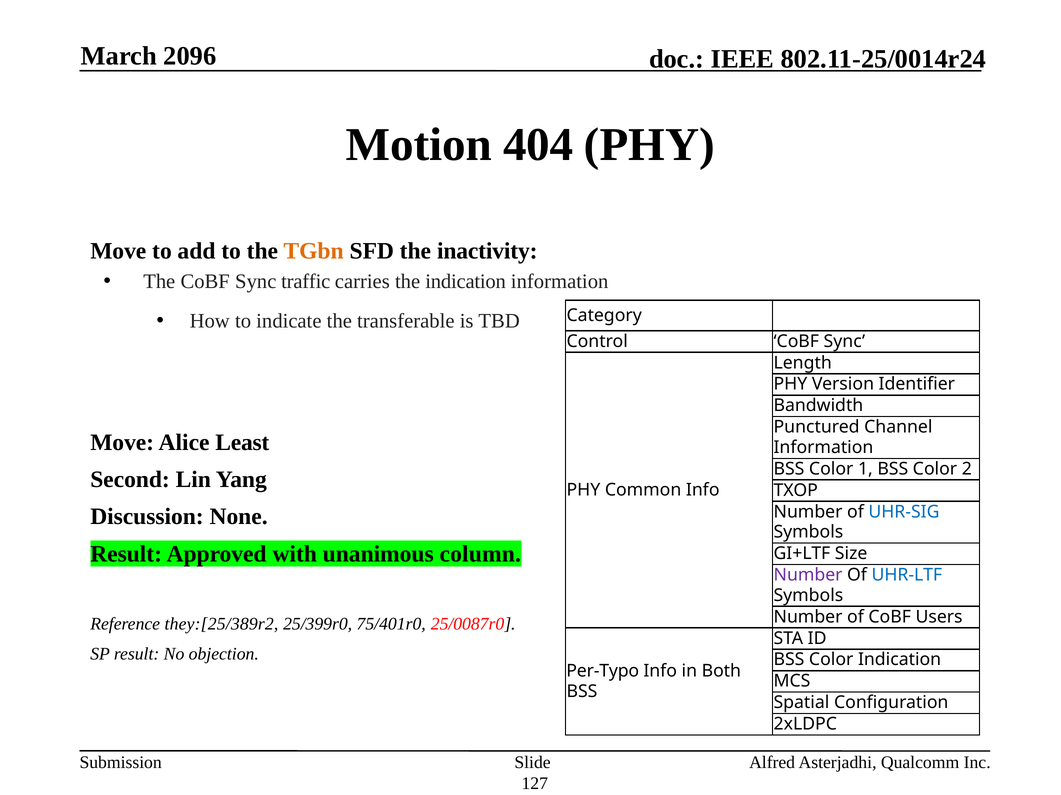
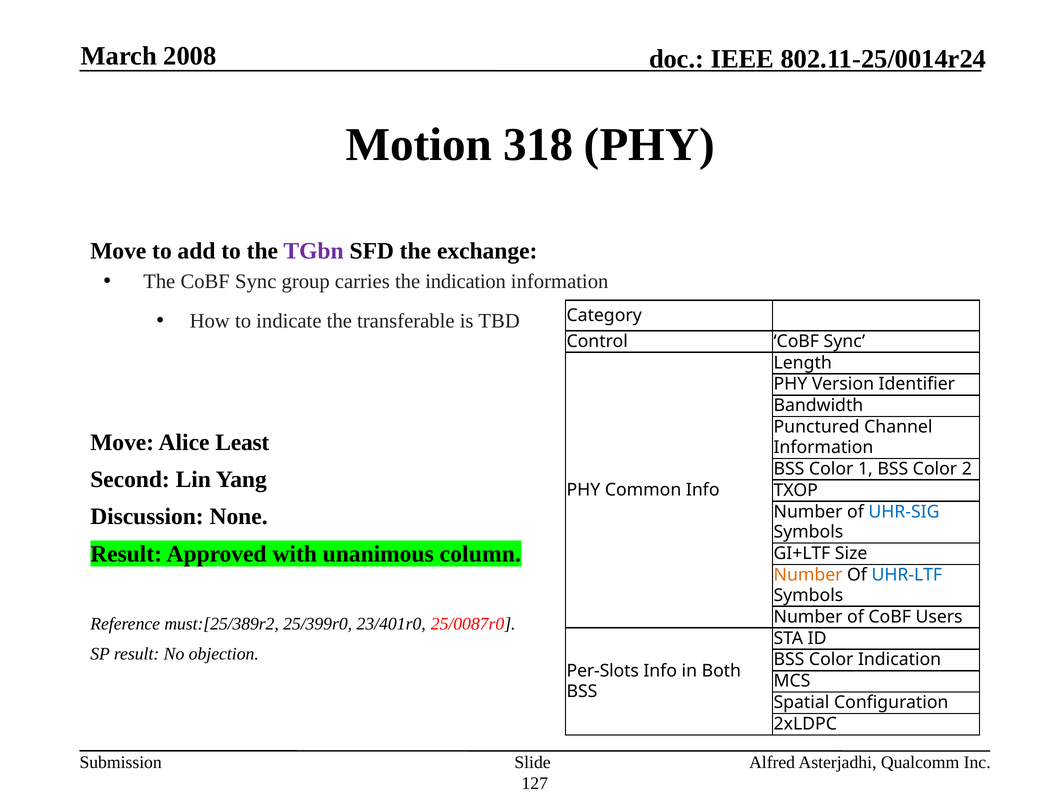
2096: 2096 -> 2008
404: 404 -> 318
TGbn colour: orange -> purple
inactivity: inactivity -> exchange
traffic: traffic -> group
Number at (808, 576) colour: purple -> orange
they:[25/389r2: they:[25/389r2 -> must:[25/389r2
75/401r0: 75/401r0 -> 23/401r0
Per-Typo: Per-Typo -> Per-Slots
